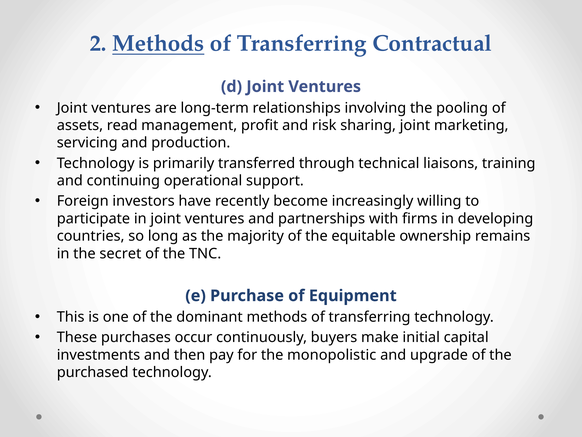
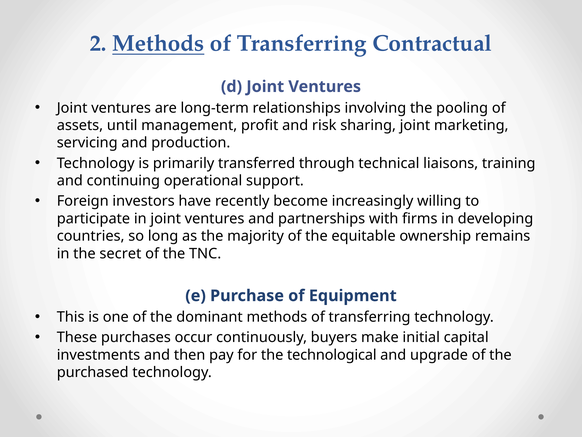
read: read -> until
monopolistic: monopolistic -> technological
